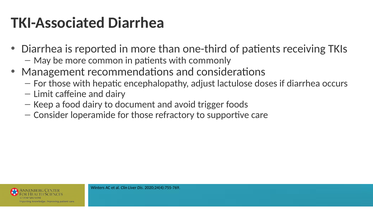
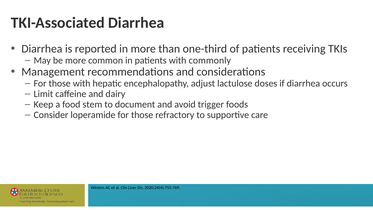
food dairy: dairy -> stem
